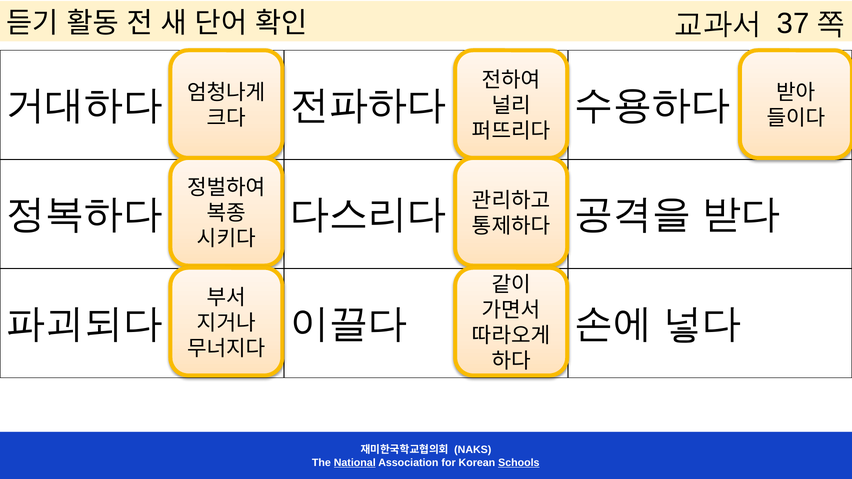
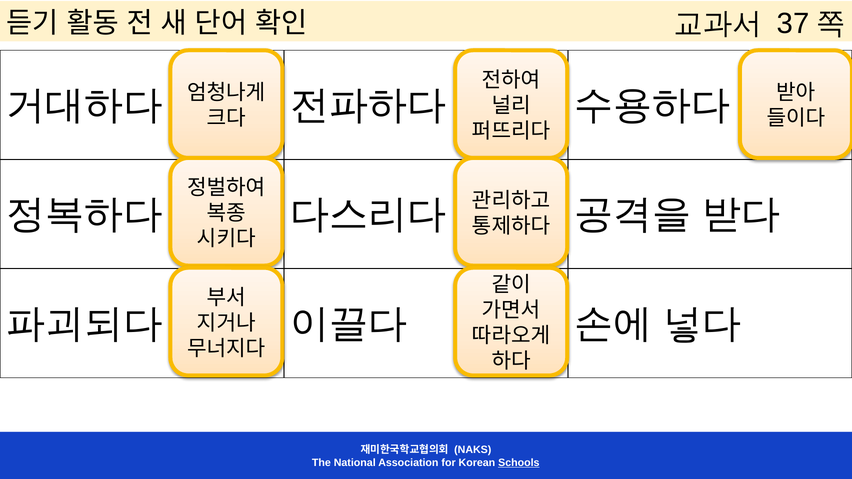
National underline: present -> none
